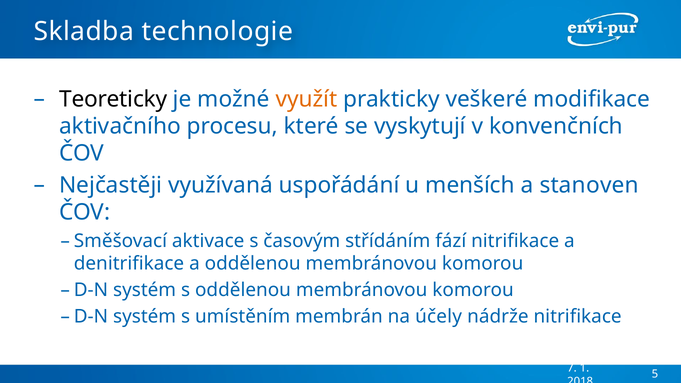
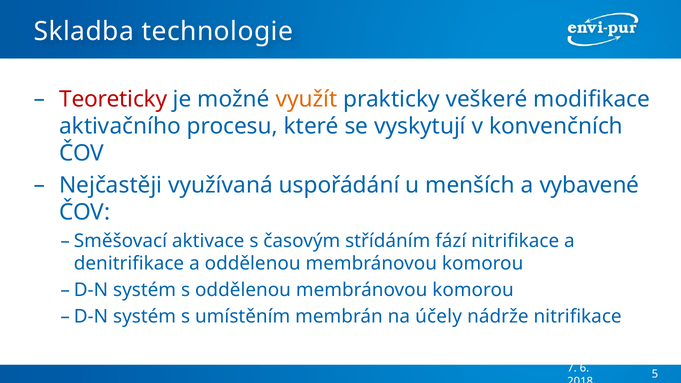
Teoreticky colour: black -> red
stanoven: stanoven -> vybavené
1: 1 -> 6
